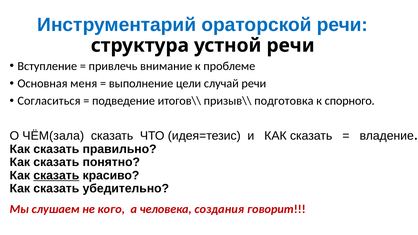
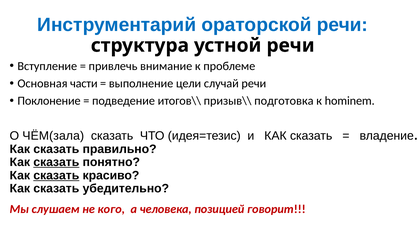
меня: меня -> части
Согласиться: Согласиться -> Поклонение
спорного: спорного -> hominem
сказать at (56, 162) underline: none -> present
создания: создания -> позицией
